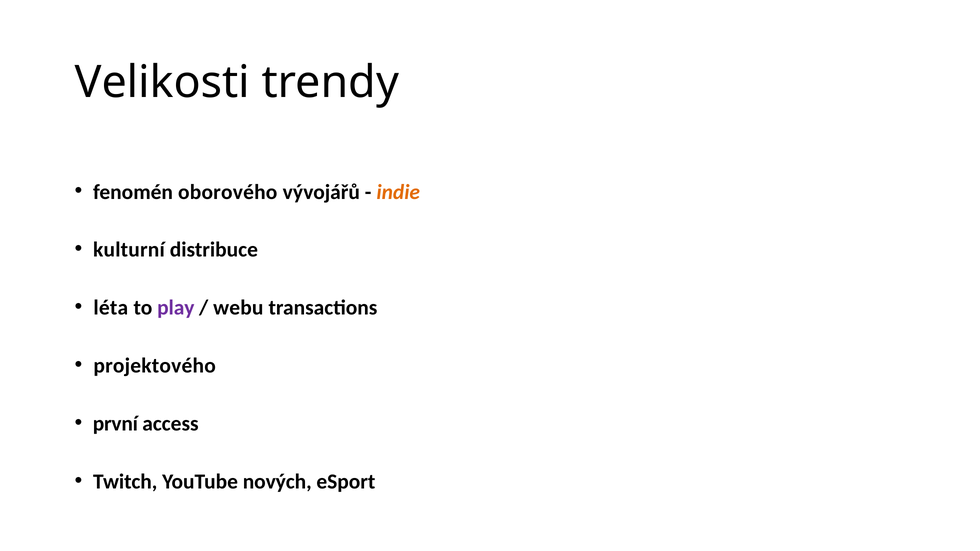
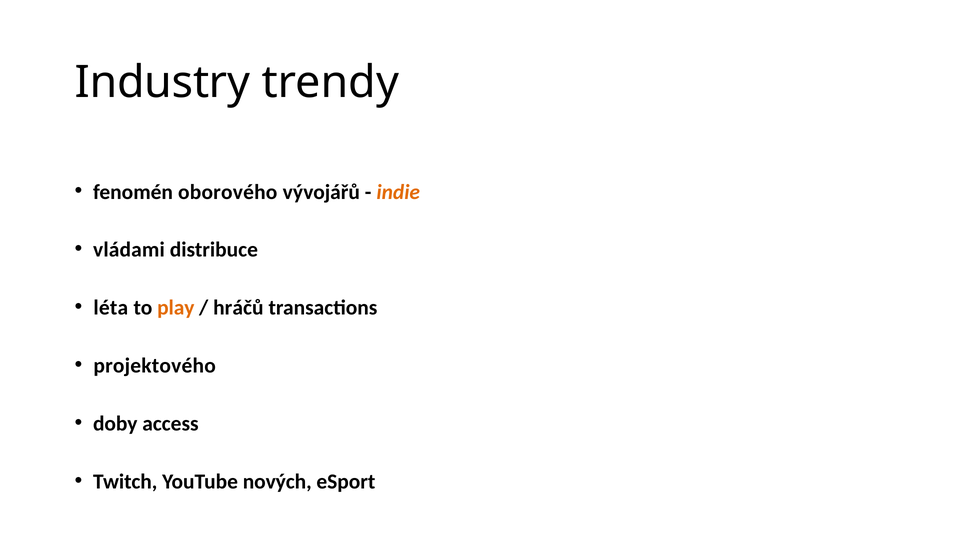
Velikosti: Velikosti -> Industry
kulturní: kulturní -> vládami
play colour: purple -> orange
webu: webu -> hráčů
první: první -> doby
